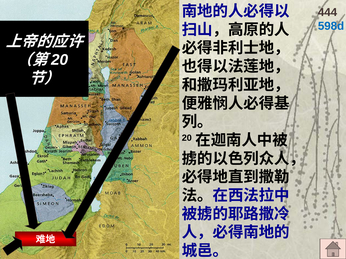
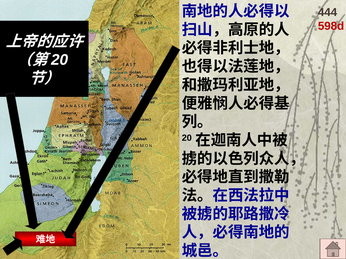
598d colour: blue -> red
